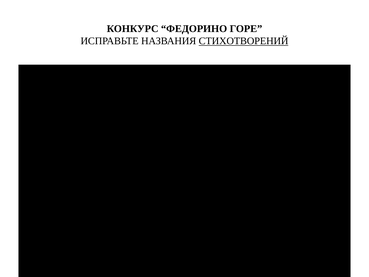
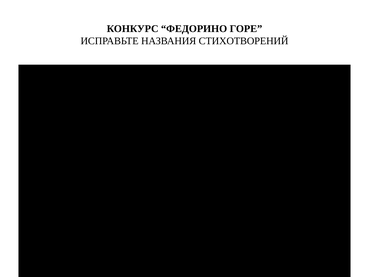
СТИХОТВОРЕНИЙ underline: present -> none
